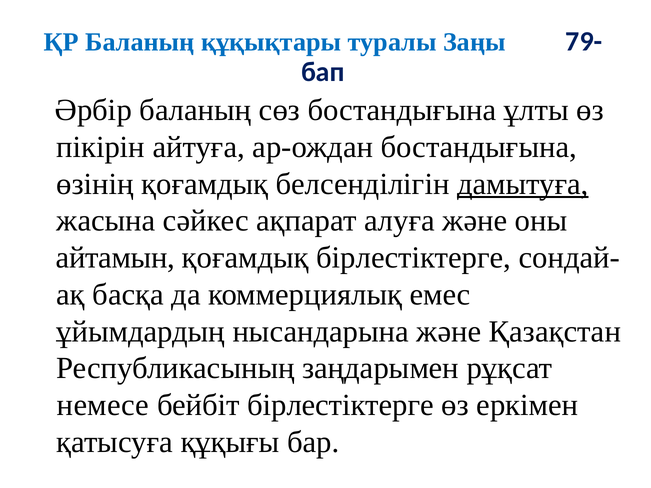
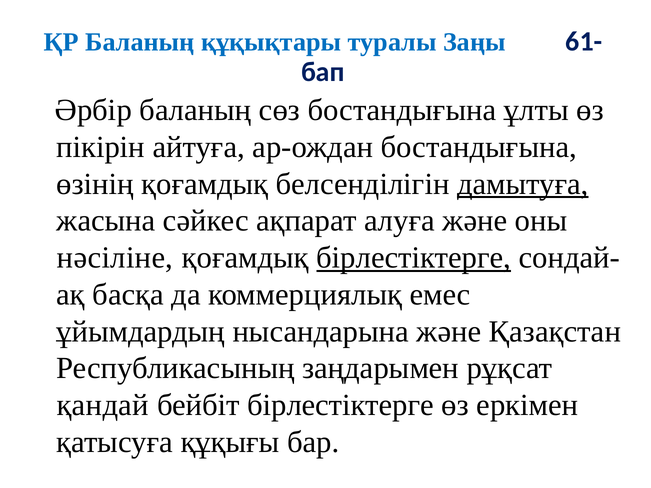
79-: 79- -> 61-
айтамын: айтамын -> нәсіліне
бiрлестiктерге at (414, 258) underline: none -> present
немесе: немесе -> қандай
